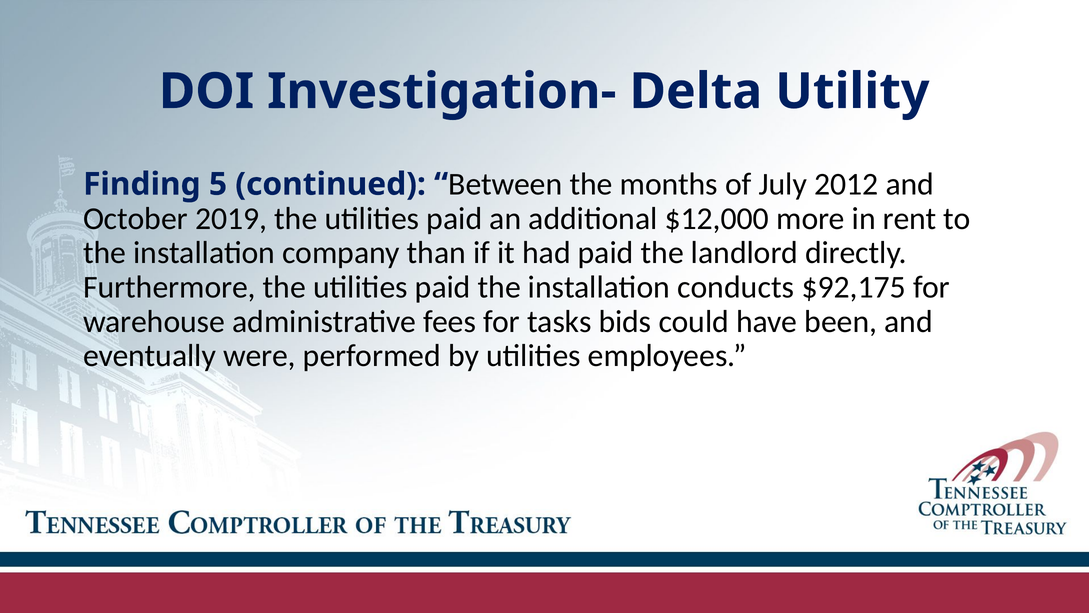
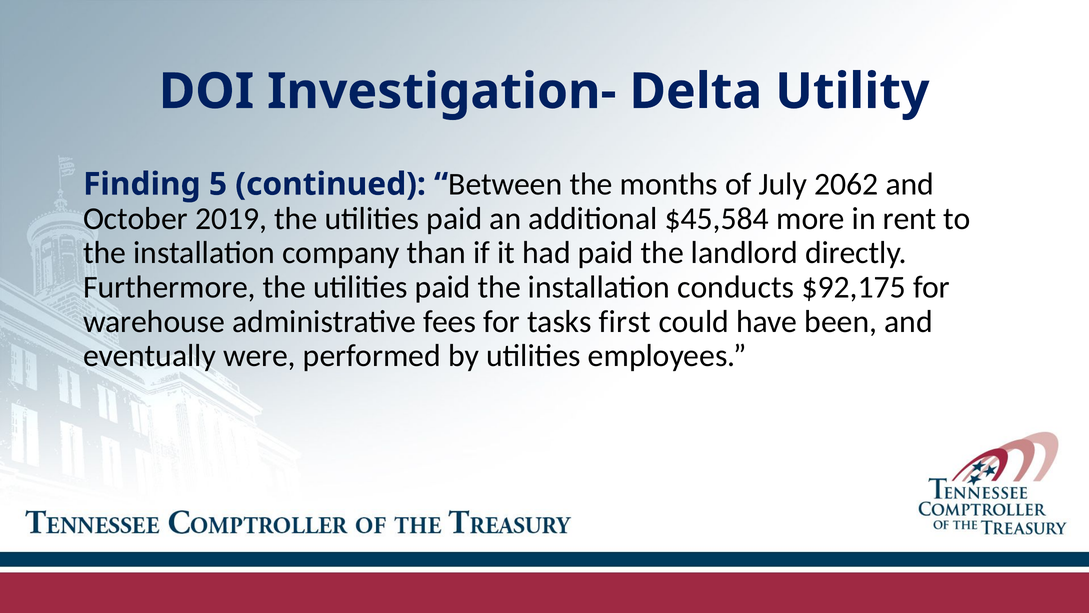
2012: 2012 -> 2062
$12,000: $12,000 -> $45,584
bids: bids -> first
